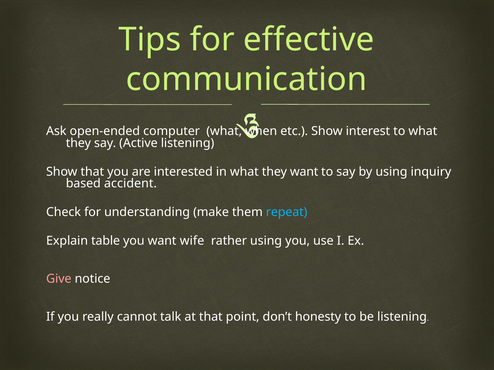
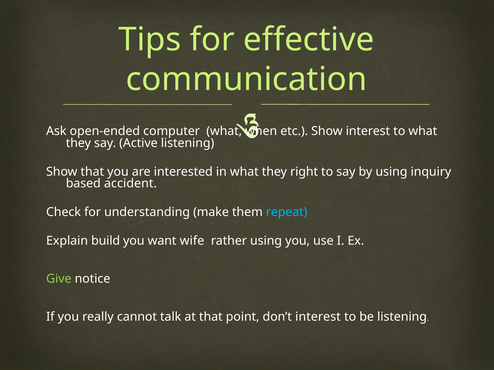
they want: want -> right
table: table -> build
Give colour: pink -> light green
don’t honesty: honesty -> interest
